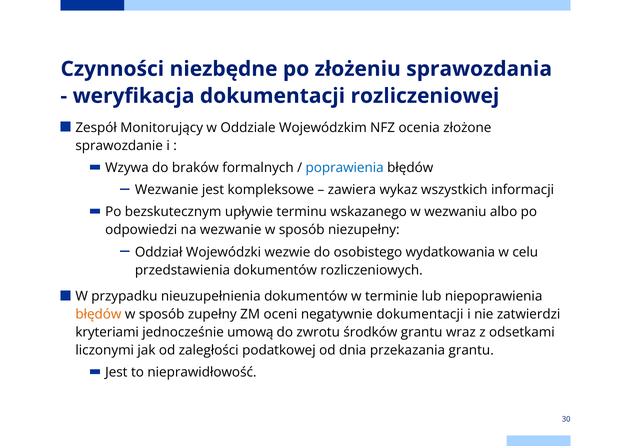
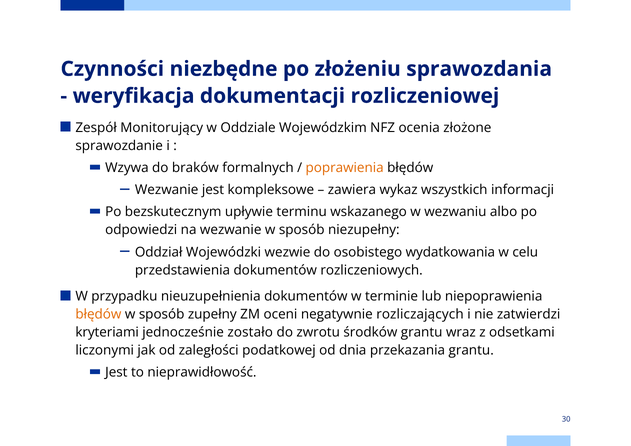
poprawienia colour: blue -> orange
negatywnie dokumentacji: dokumentacji -> rozliczających
umową: umową -> zostało
